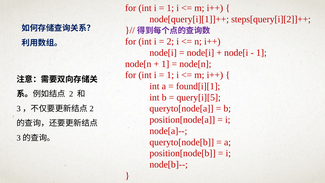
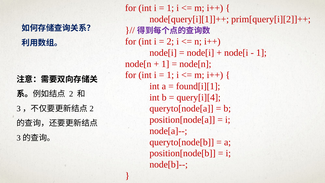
steps[query[i][2]]++: steps[query[i][2]]++ -> prim[query[i][2]]++
query[i][5: query[i][5 -> query[i][4
